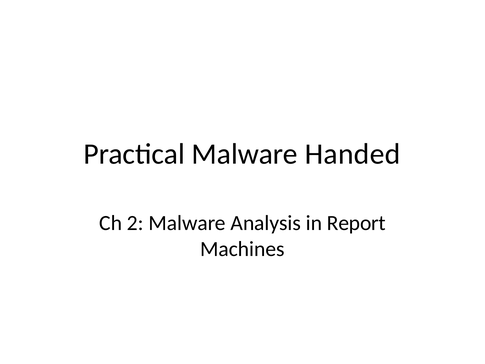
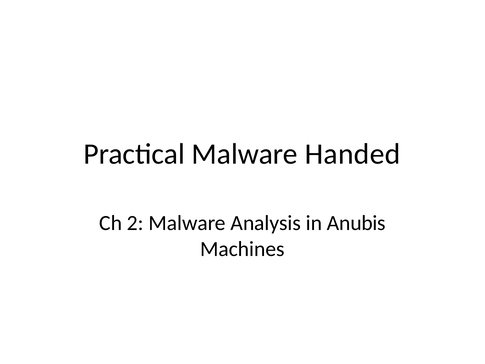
Report: Report -> Anubis
